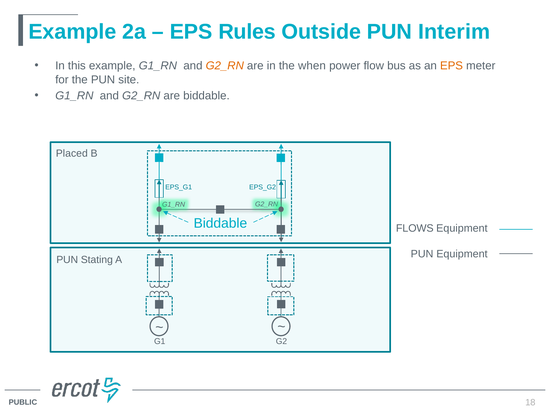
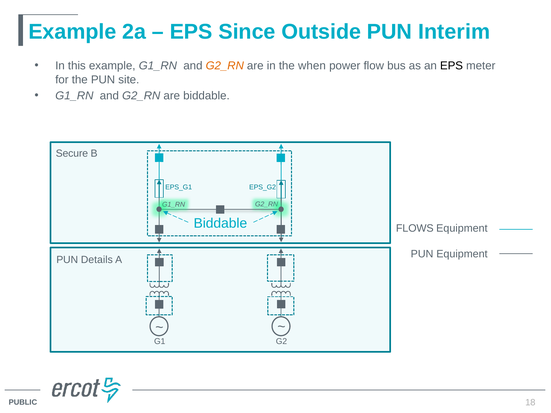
Rules: Rules -> Since
EPS at (452, 66) colour: orange -> black
Placed: Placed -> Secure
Stating: Stating -> Details
